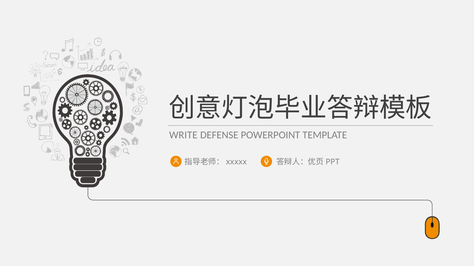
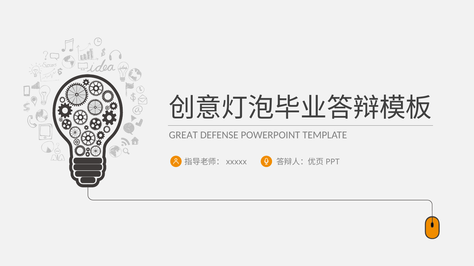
WRITE: WRITE -> GREAT
